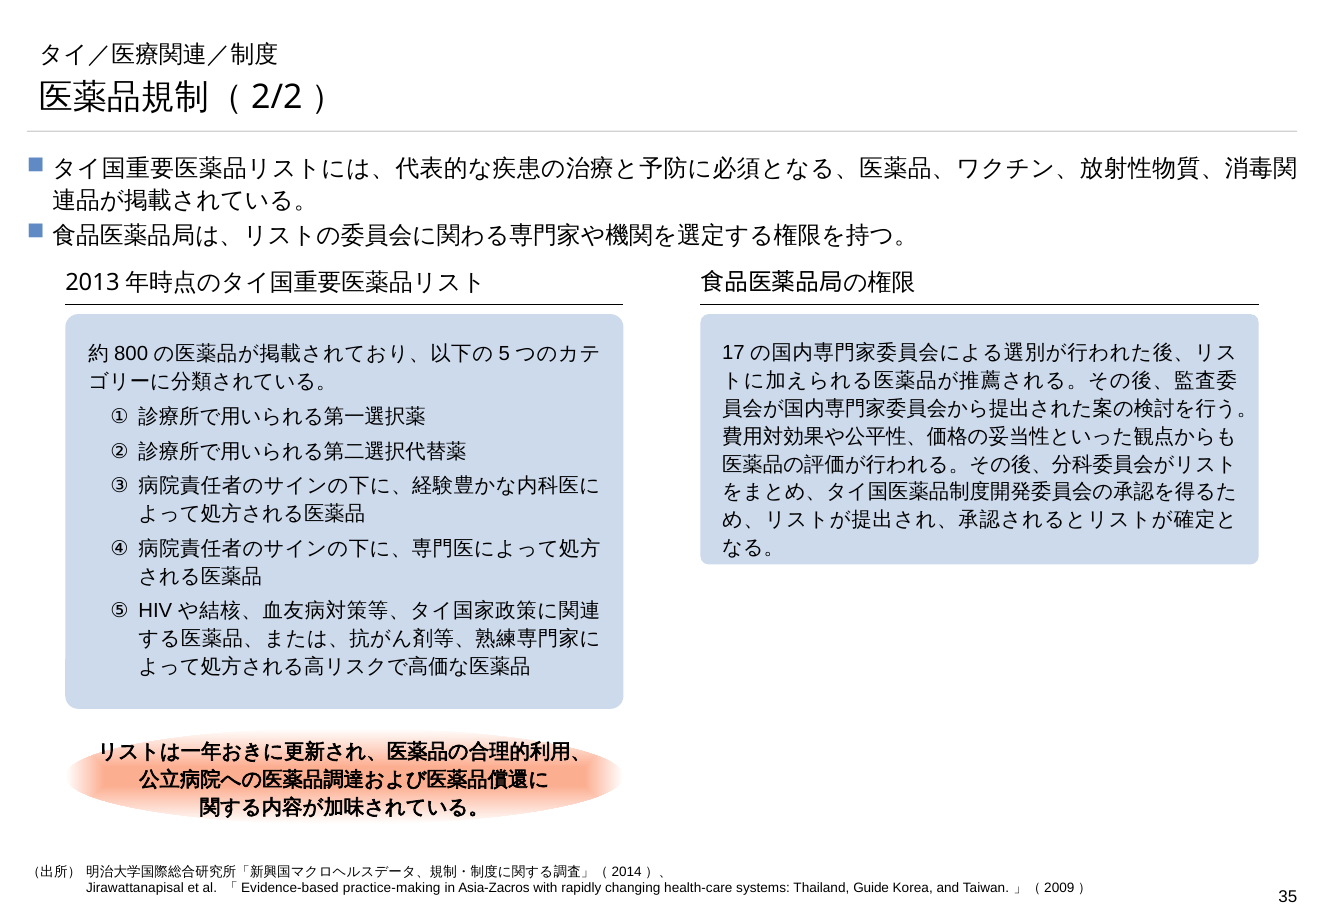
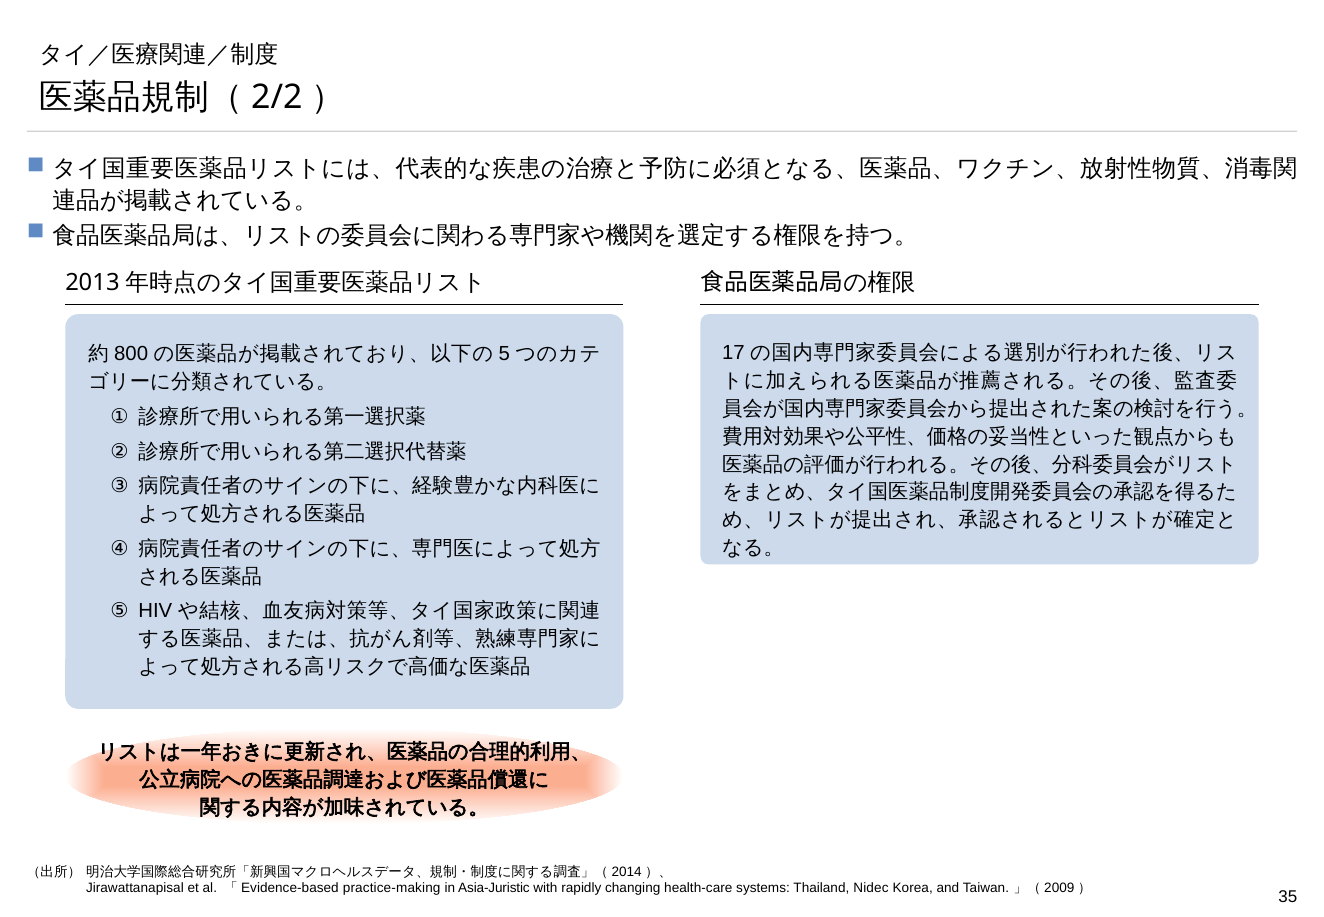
Asia-Zacros: Asia-Zacros -> Asia-Juristic
Guide: Guide -> Nidec
